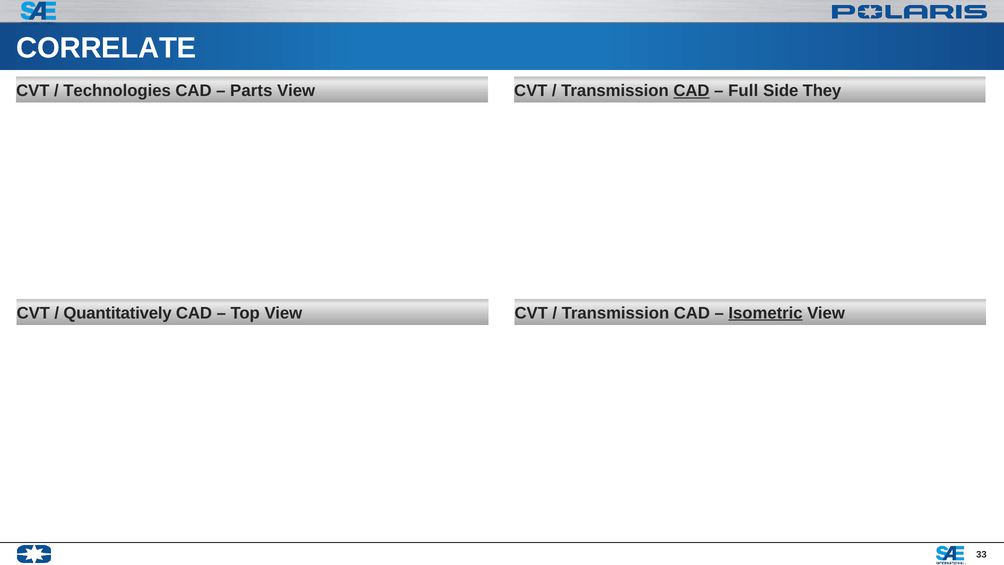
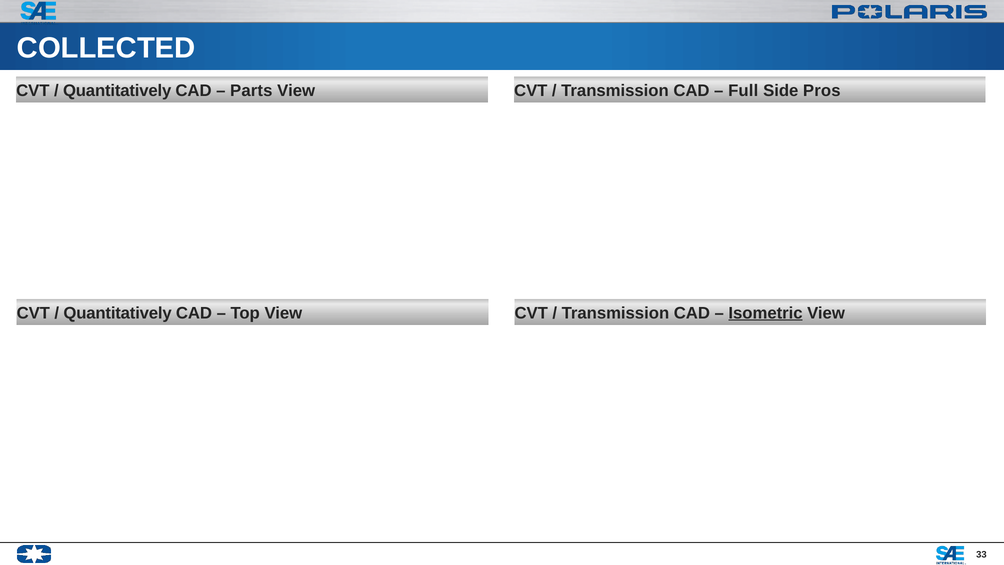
CORRELATE: CORRELATE -> COLLECTED
Technologies at (117, 91): Technologies -> Quantitatively
CAD at (691, 91) underline: present -> none
They: They -> Pros
